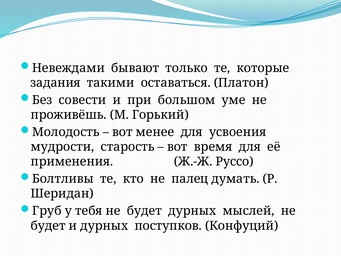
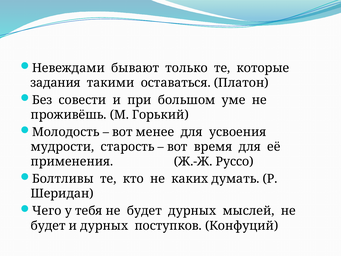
палец: палец -> каких
Груб: Груб -> Чего
